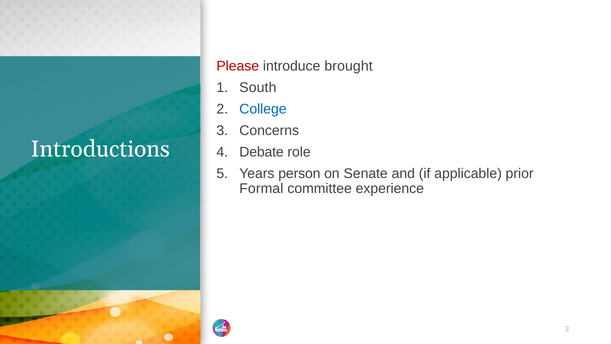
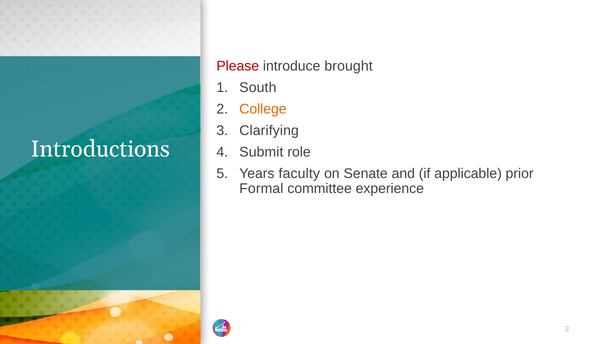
College colour: blue -> orange
Concerns: Concerns -> Clarifying
Debate: Debate -> Submit
person: person -> faculty
